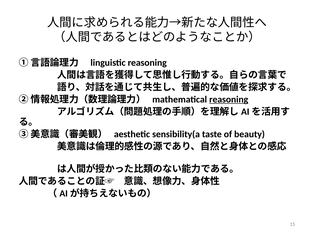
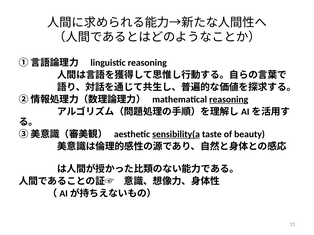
sensibility(a underline: none -> present
